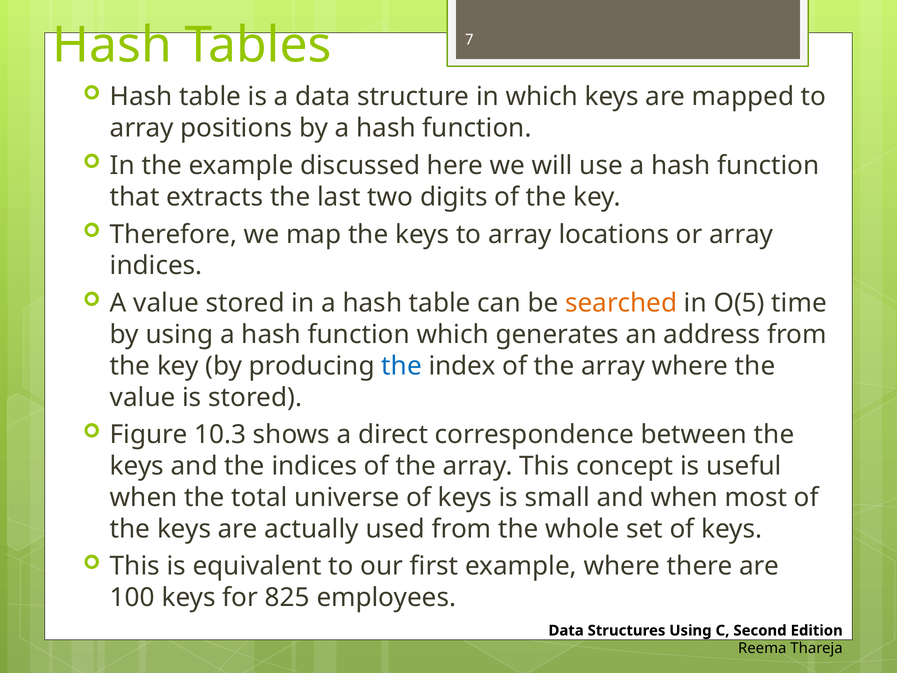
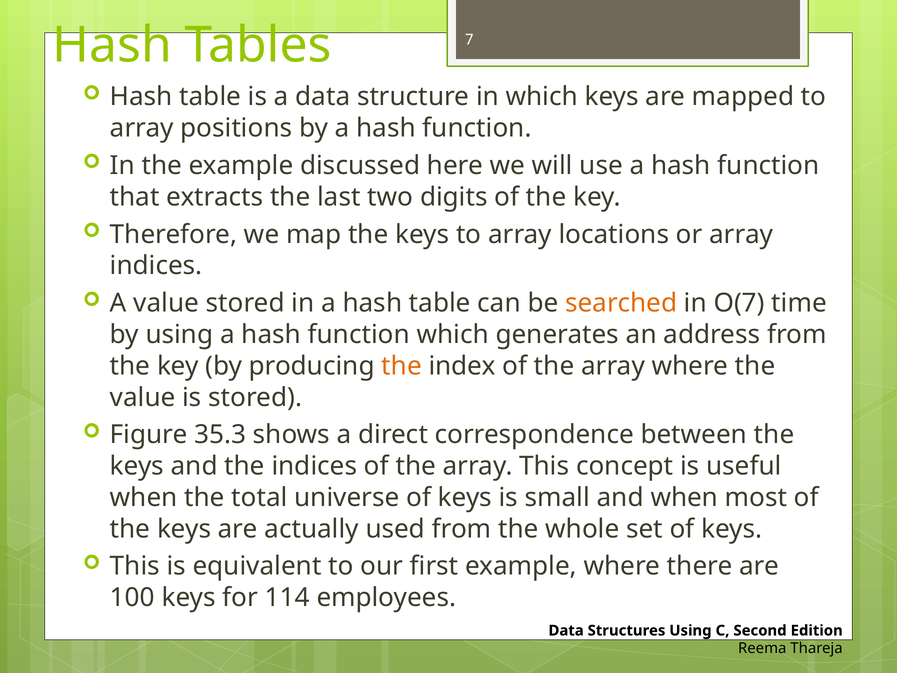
O(5: O(5 -> O(7
the at (402, 366) colour: blue -> orange
10.3: 10.3 -> 35.3
825: 825 -> 114
